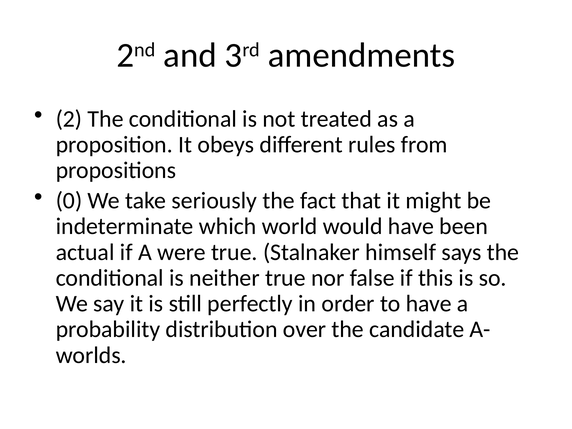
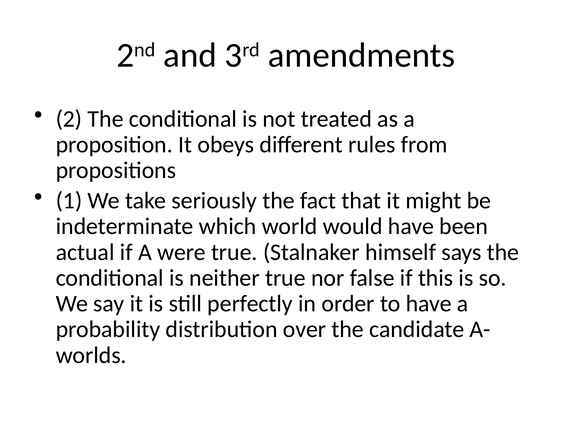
0: 0 -> 1
